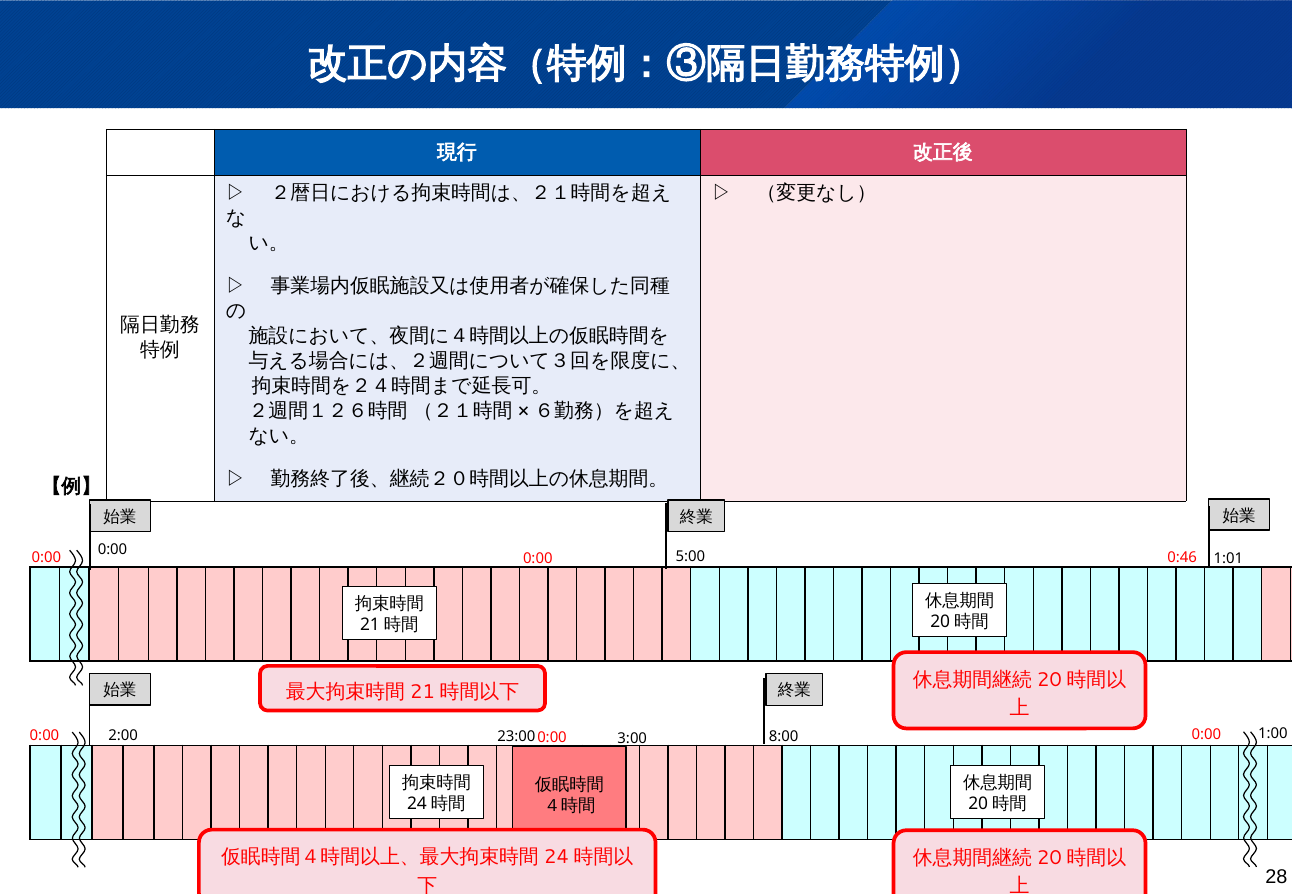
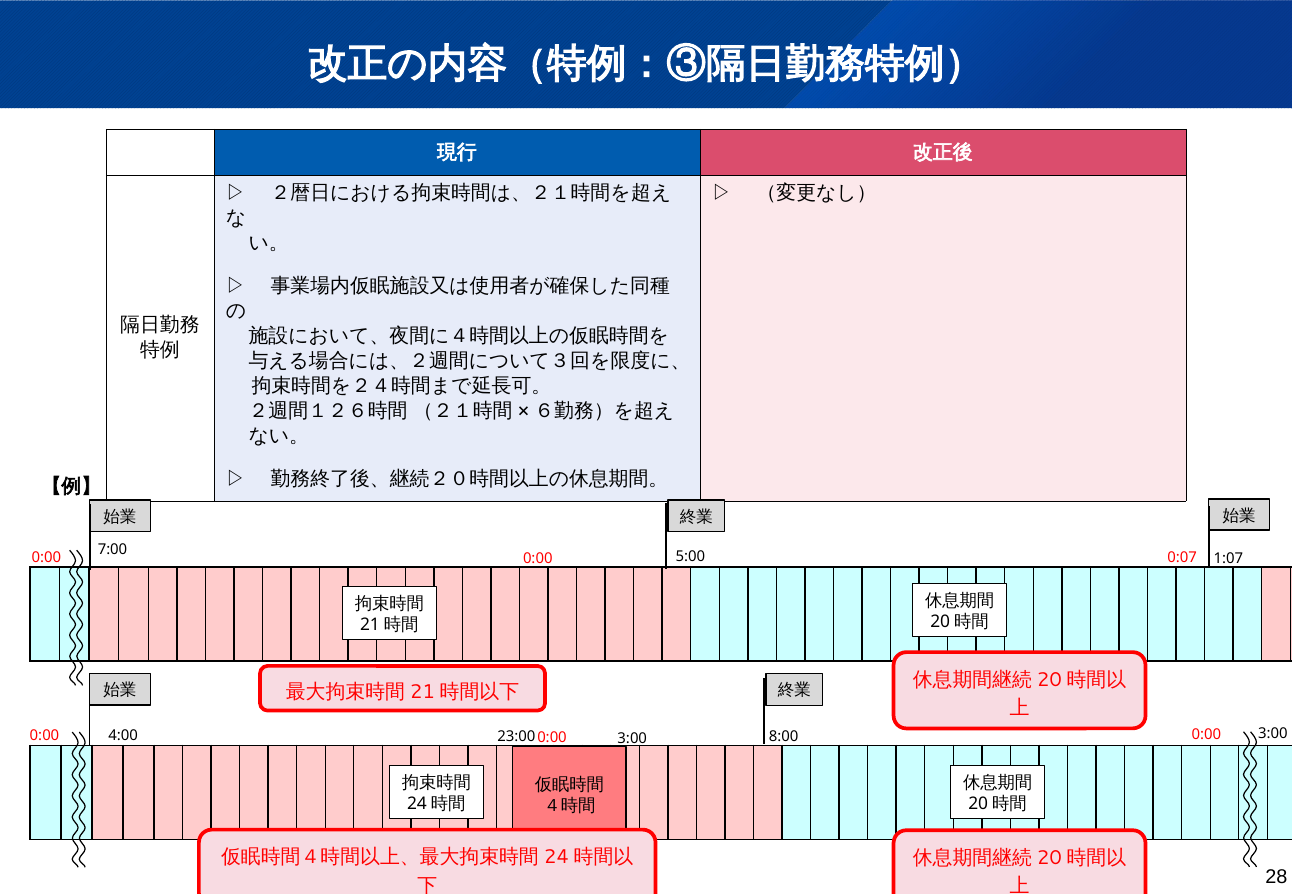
0:00 at (113, 550): 0:00 -> 7:00
1:01: 1:01 -> 1:07
0:46: 0:46 -> 0:07
1:00 at (1273, 734): 1:00 -> 3:00
2:00: 2:00 -> 4:00
